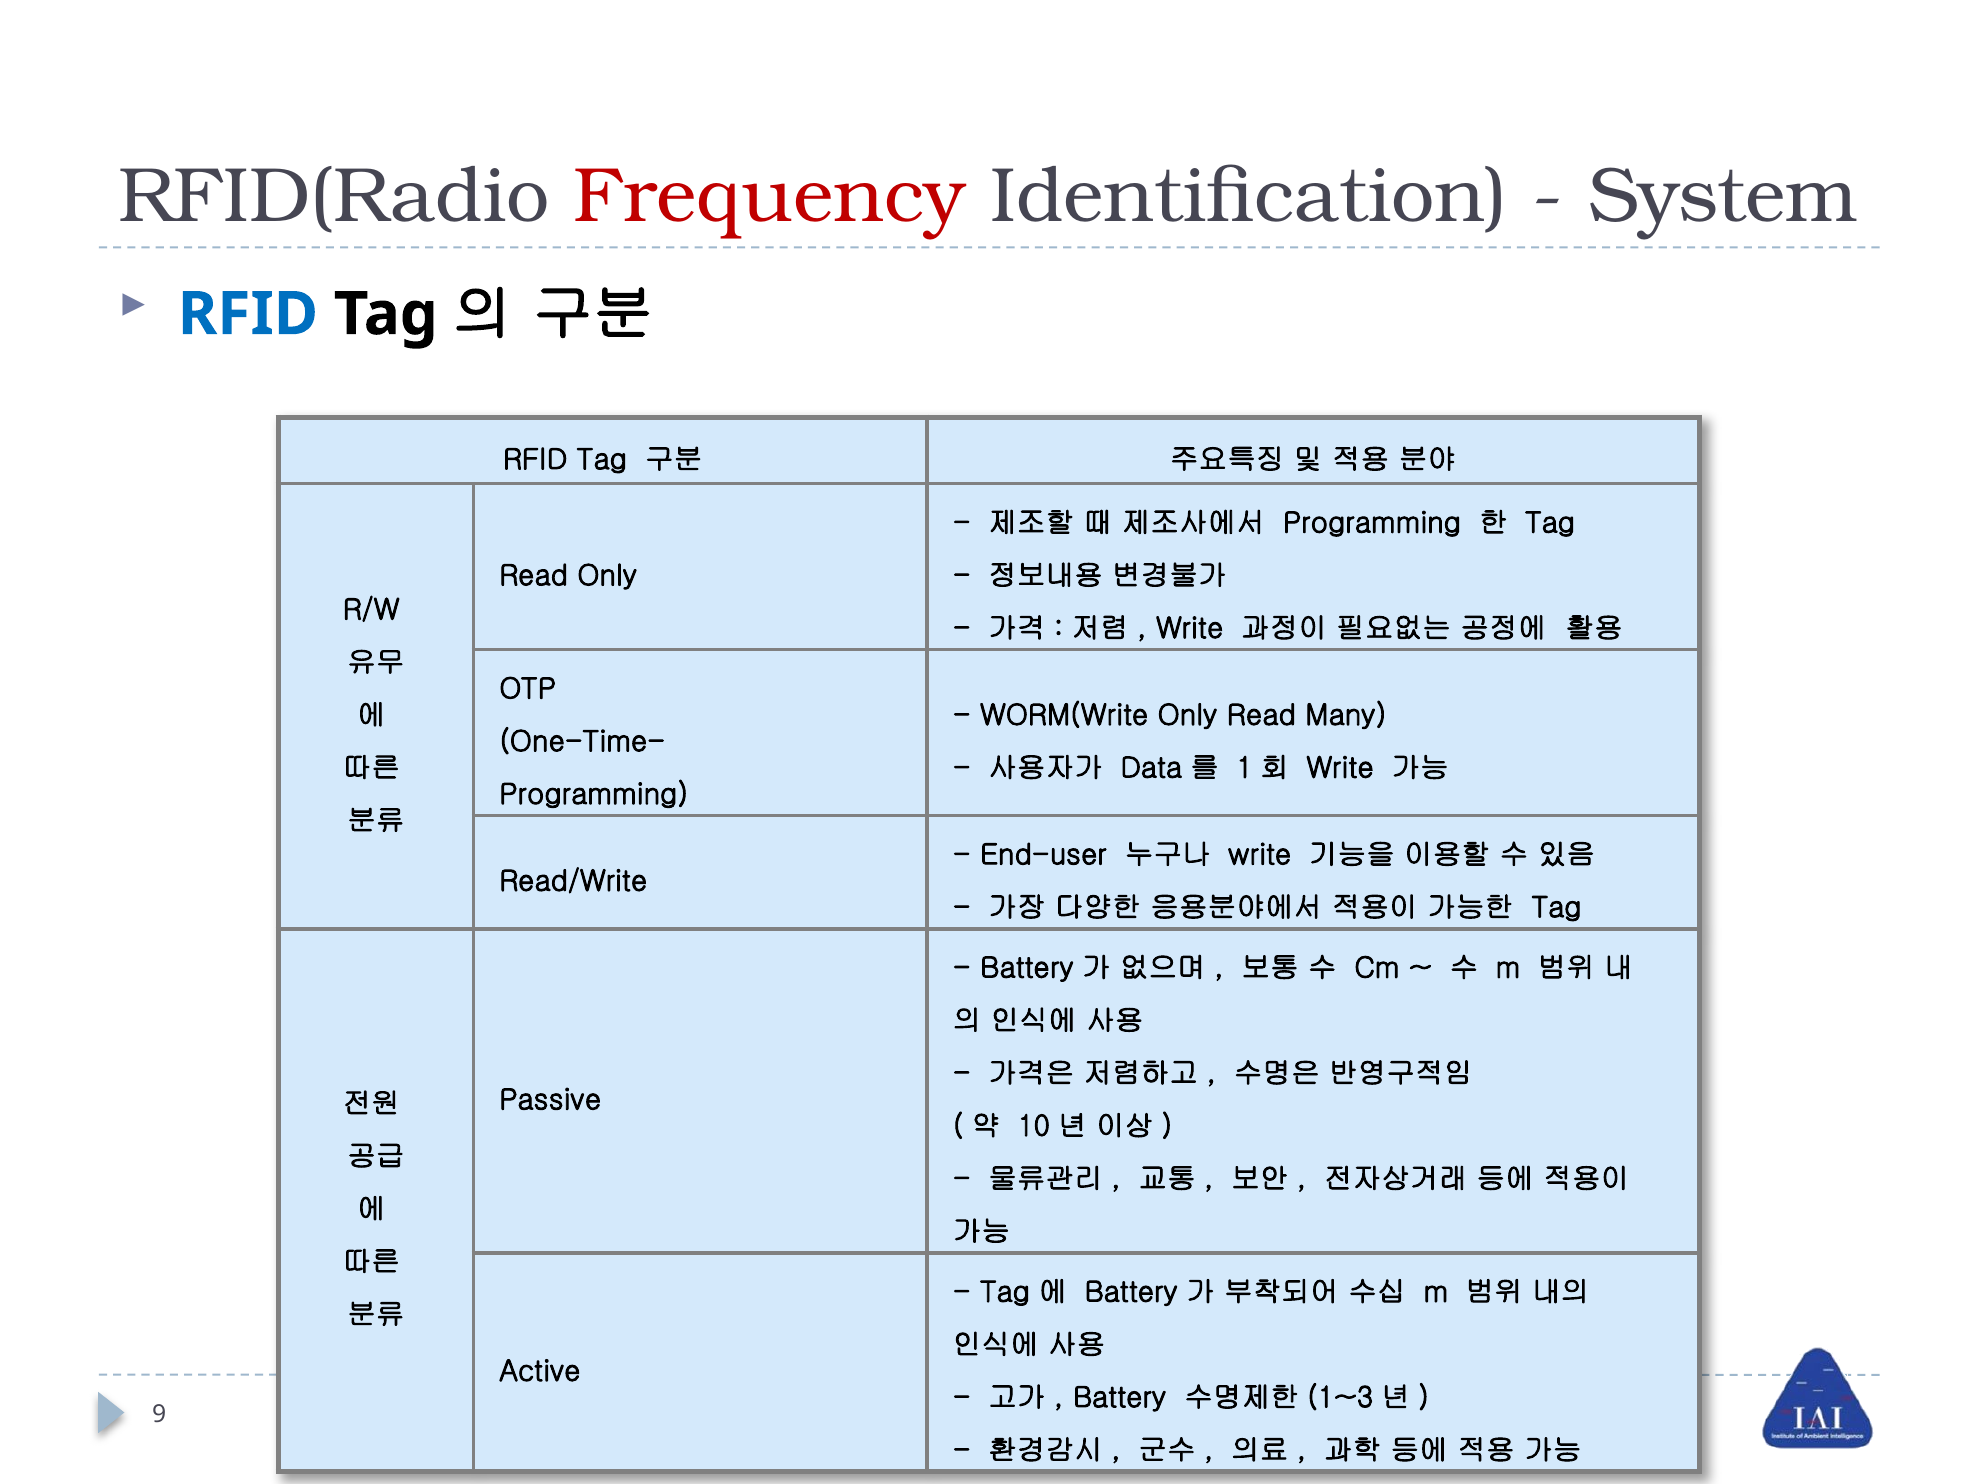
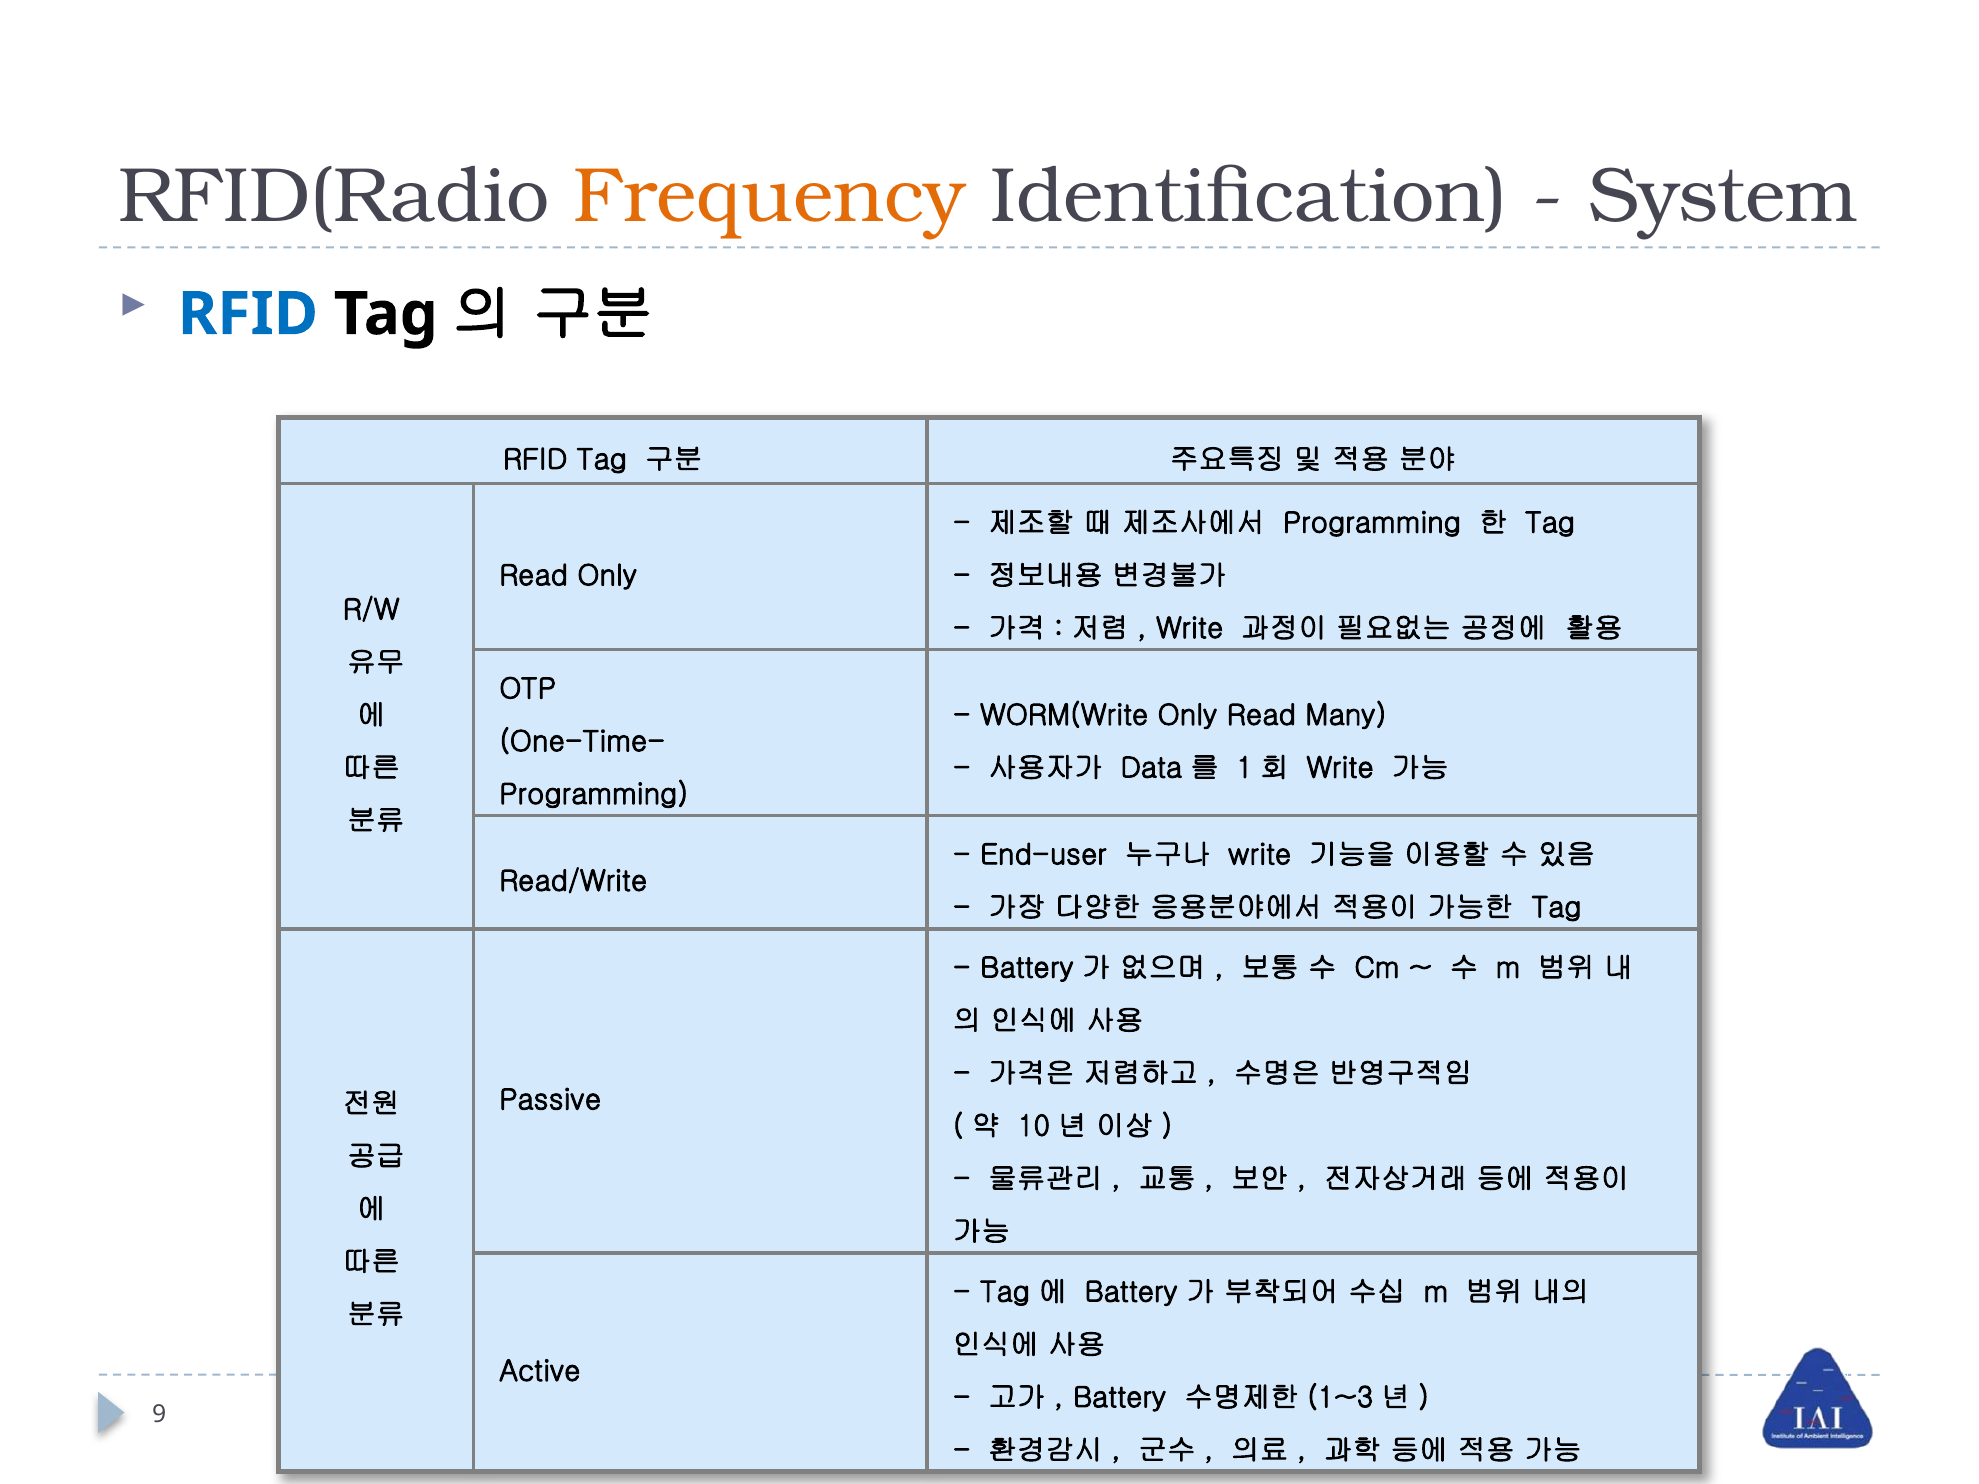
Frequency colour: red -> orange
